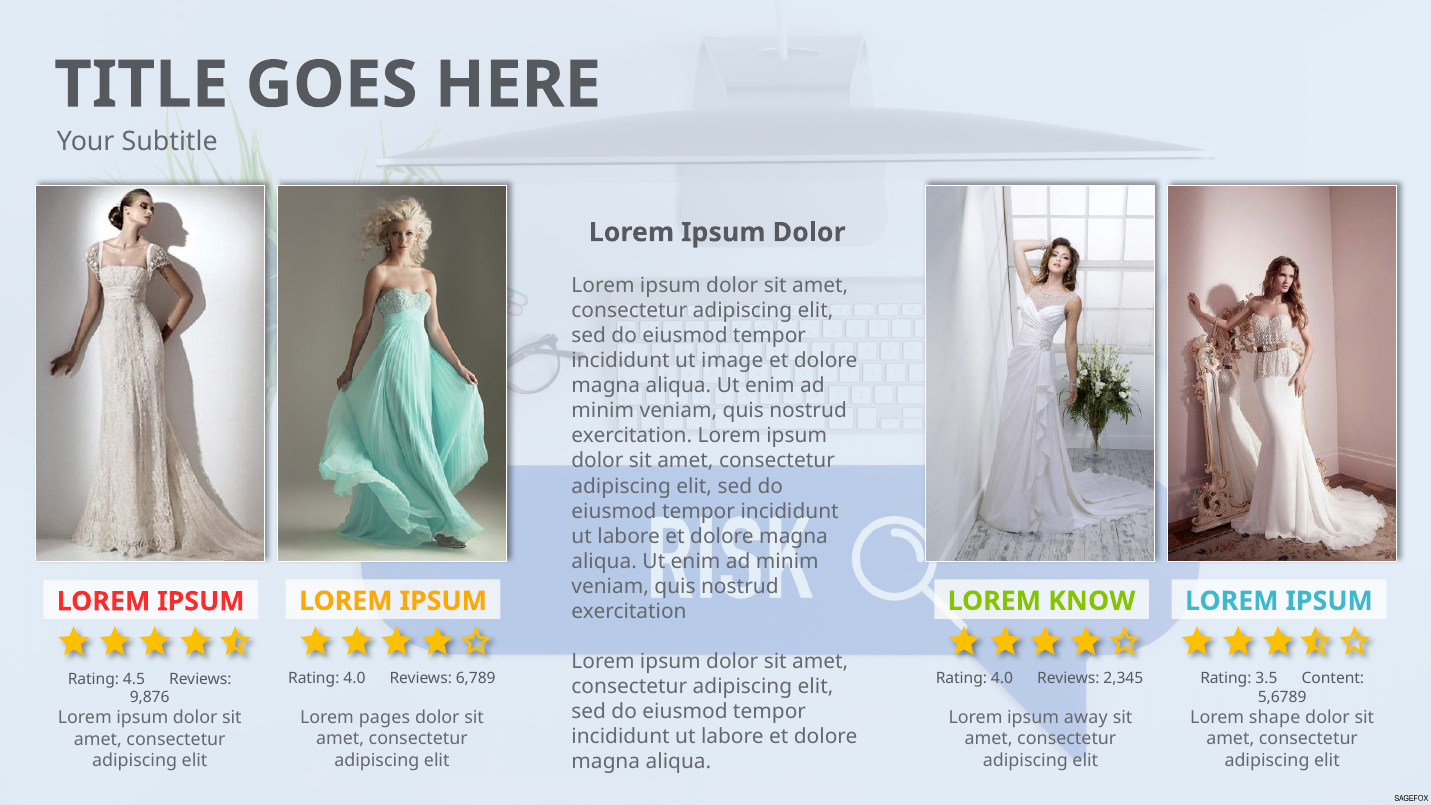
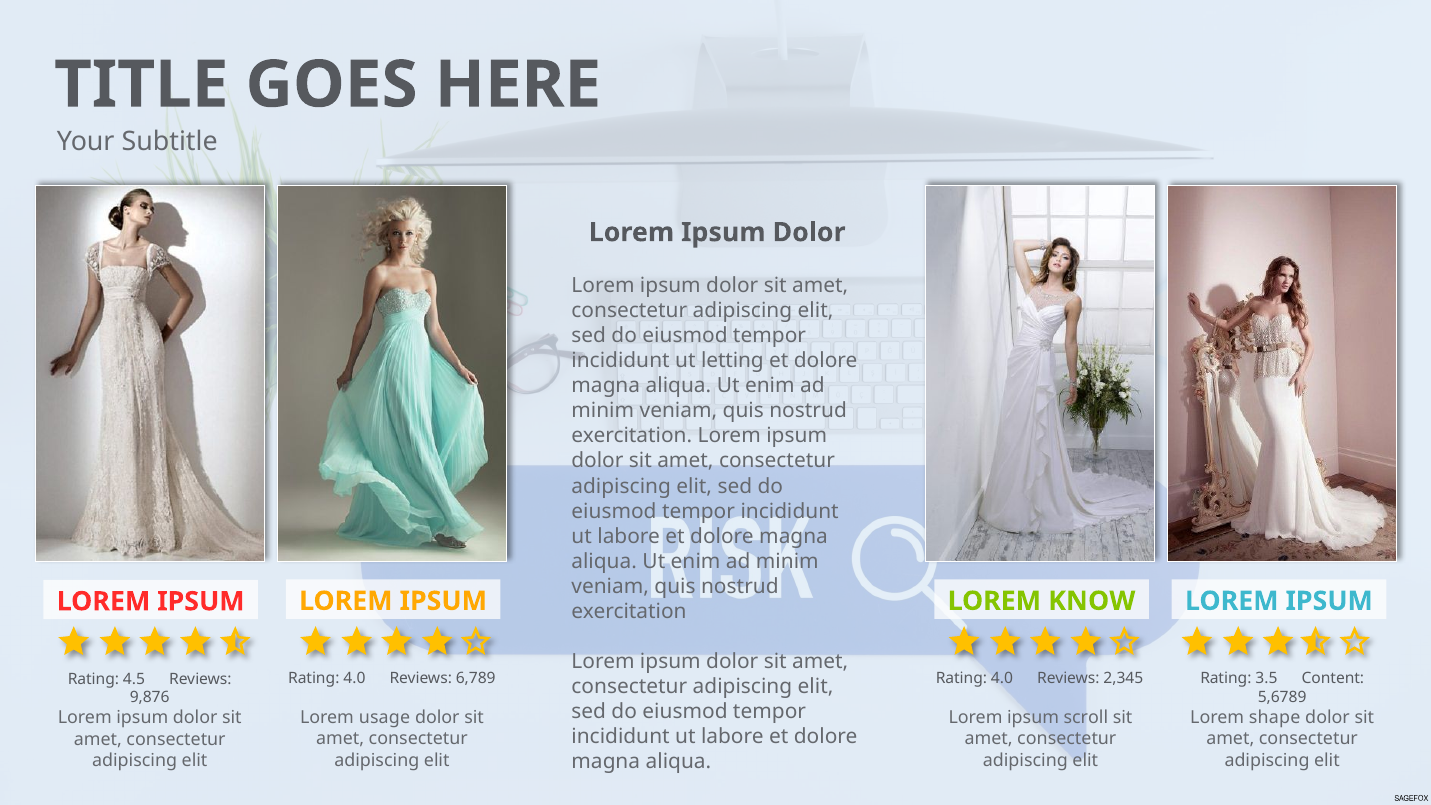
image: image -> letting
pages: pages -> usage
away: away -> scroll
